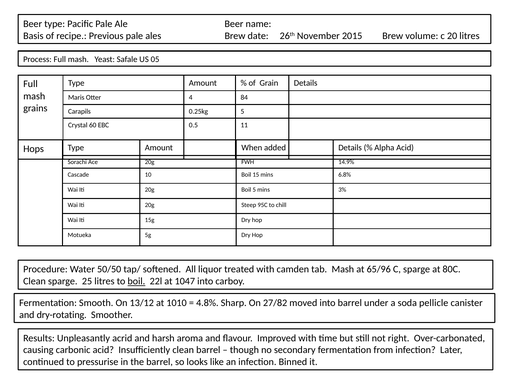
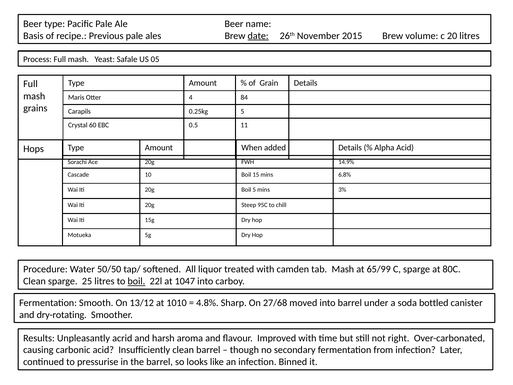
date underline: none -> present
65/96: 65/96 -> 65/99
27/82: 27/82 -> 27/68
pellicle: pellicle -> bottled
